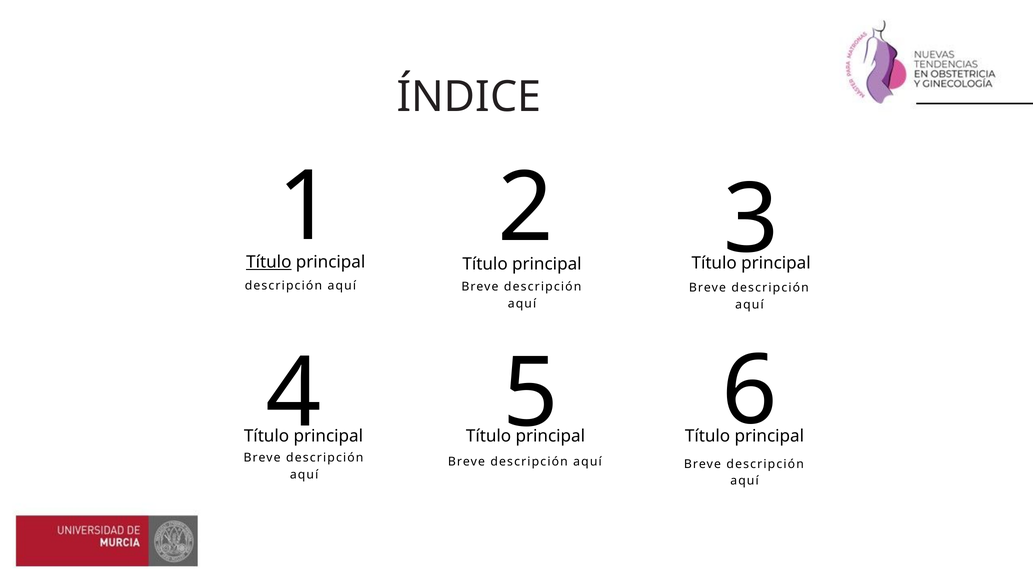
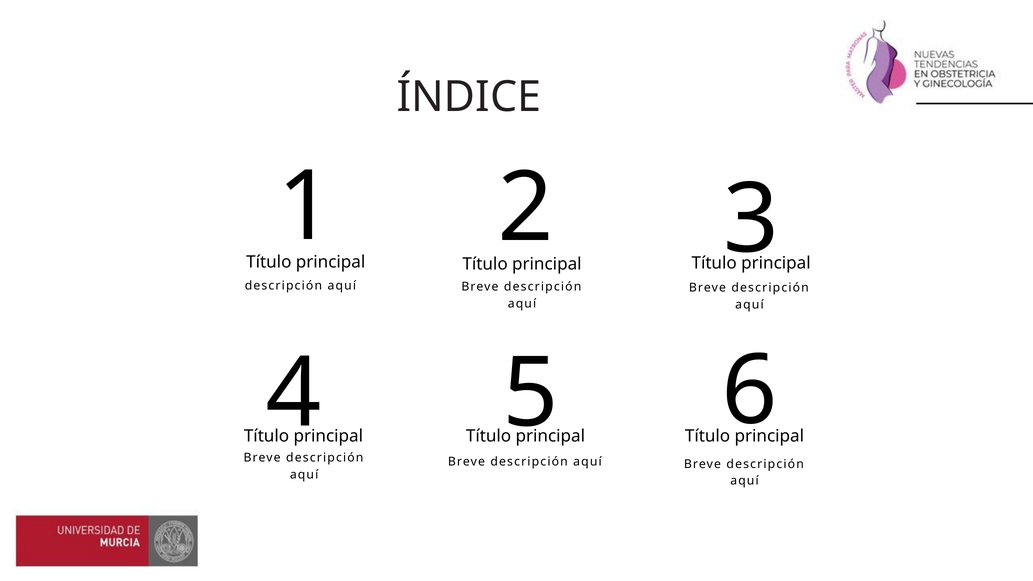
Título at (269, 262) underline: present -> none
